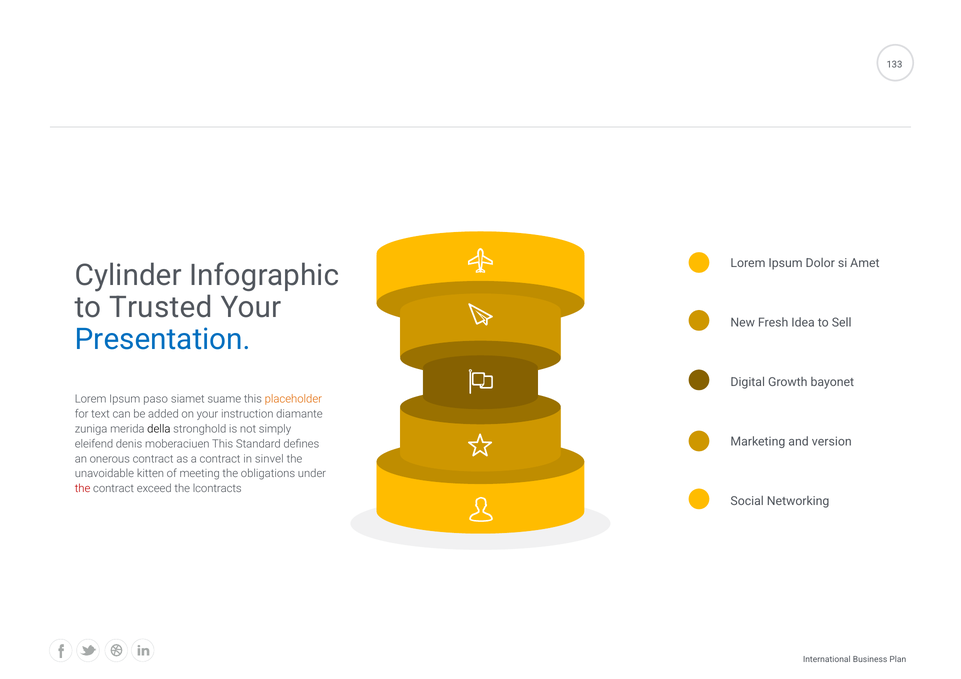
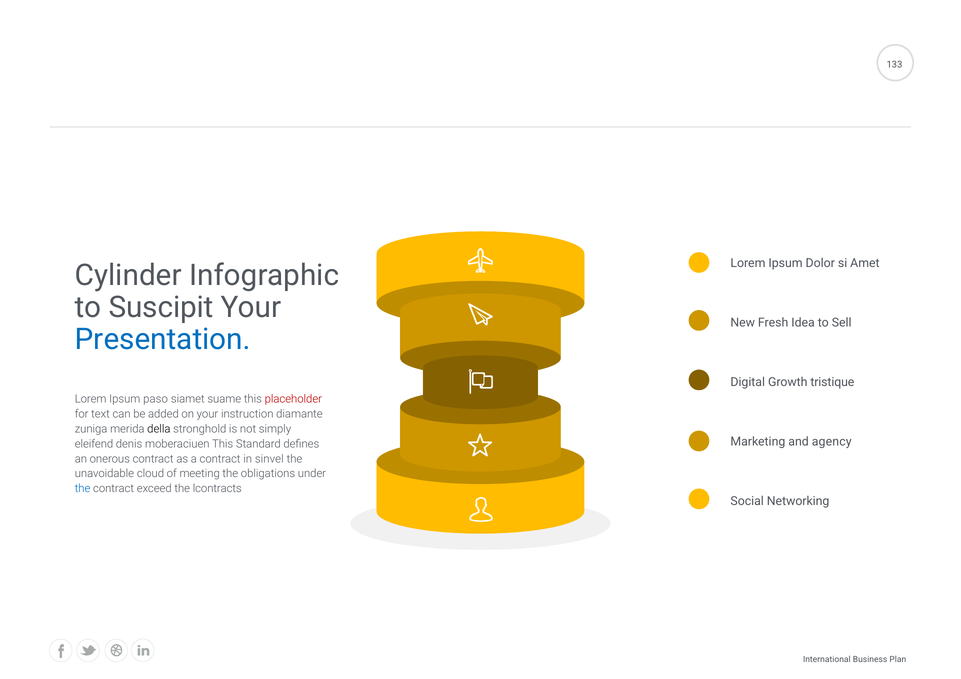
Trusted: Trusted -> Suscipit
bayonet: bayonet -> tristique
placeholder colour: orange -> red
version: version -> agency
kitten: kitten -> cloud
the at (83, 489) colour: red -> blue
